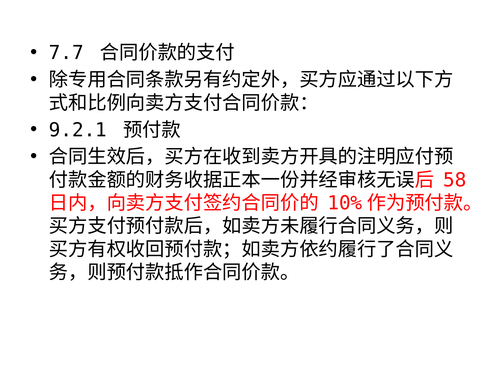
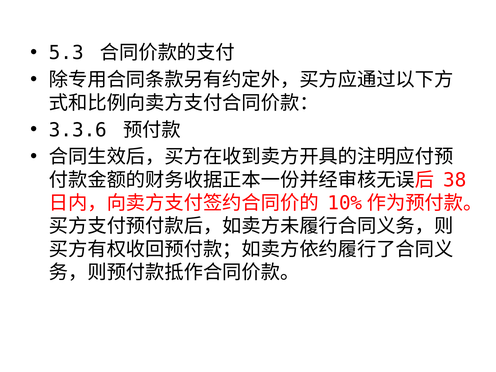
7.7: 7.7 -> 5.3
9.2.1: 9.2.1 -> 3.3.6
58: 58 -> 38
